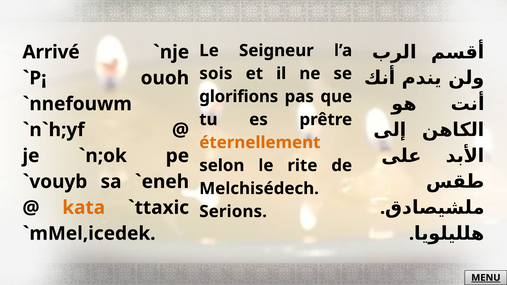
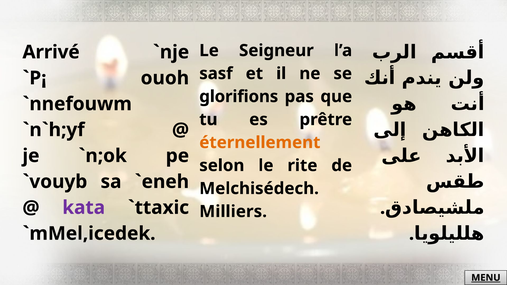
sois: sois -> sasf
kata colour: orange -> purple
Serions: Serions -> Milliers
